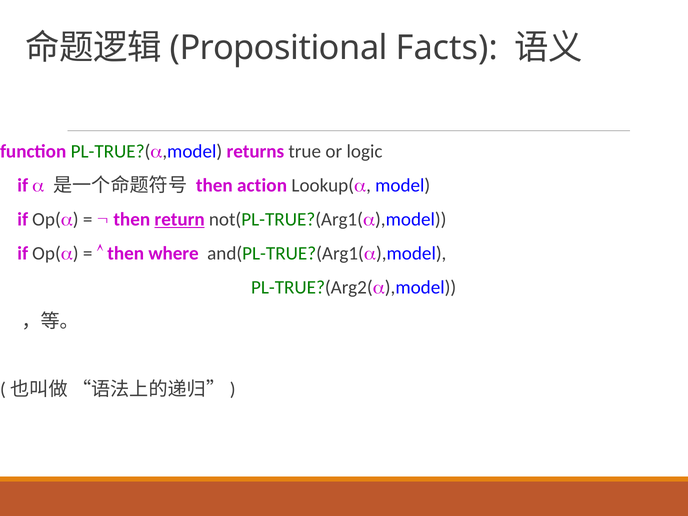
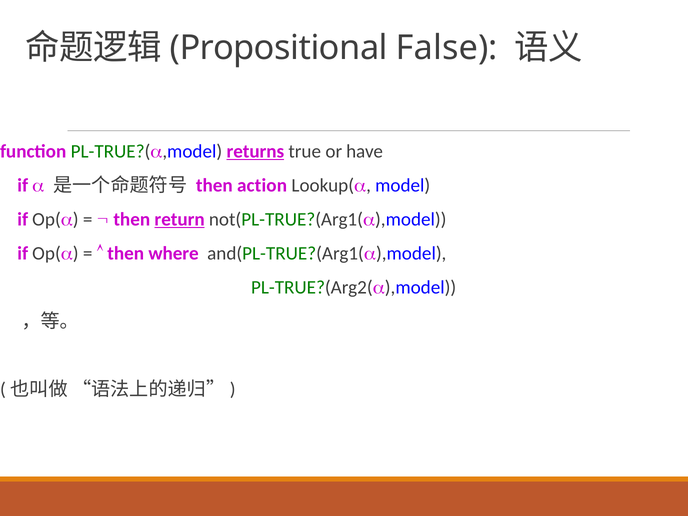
Facts: Facts -> False
returns underline: none -> present
logic: logic -> have
